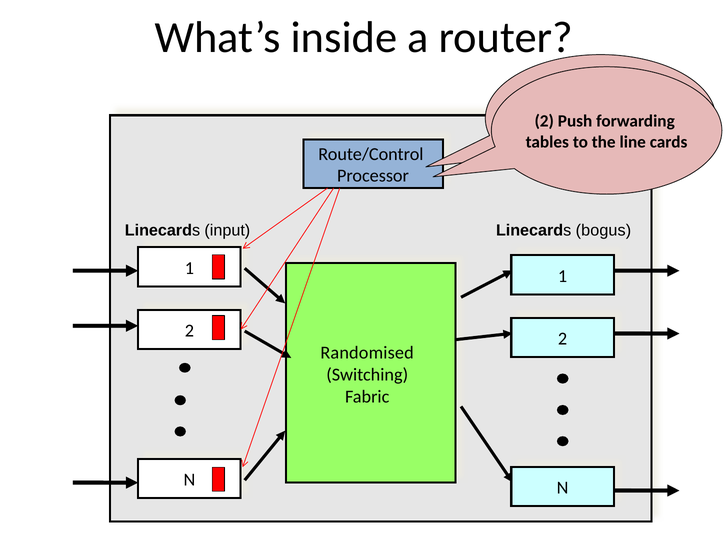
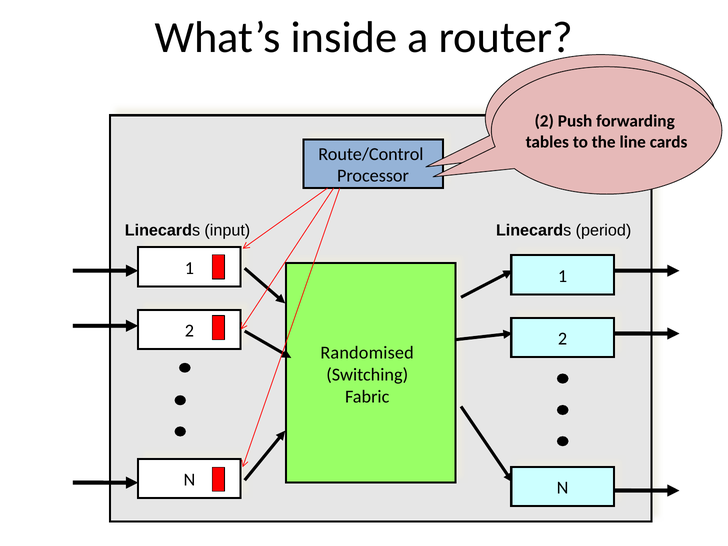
bogus: bogus -> period
